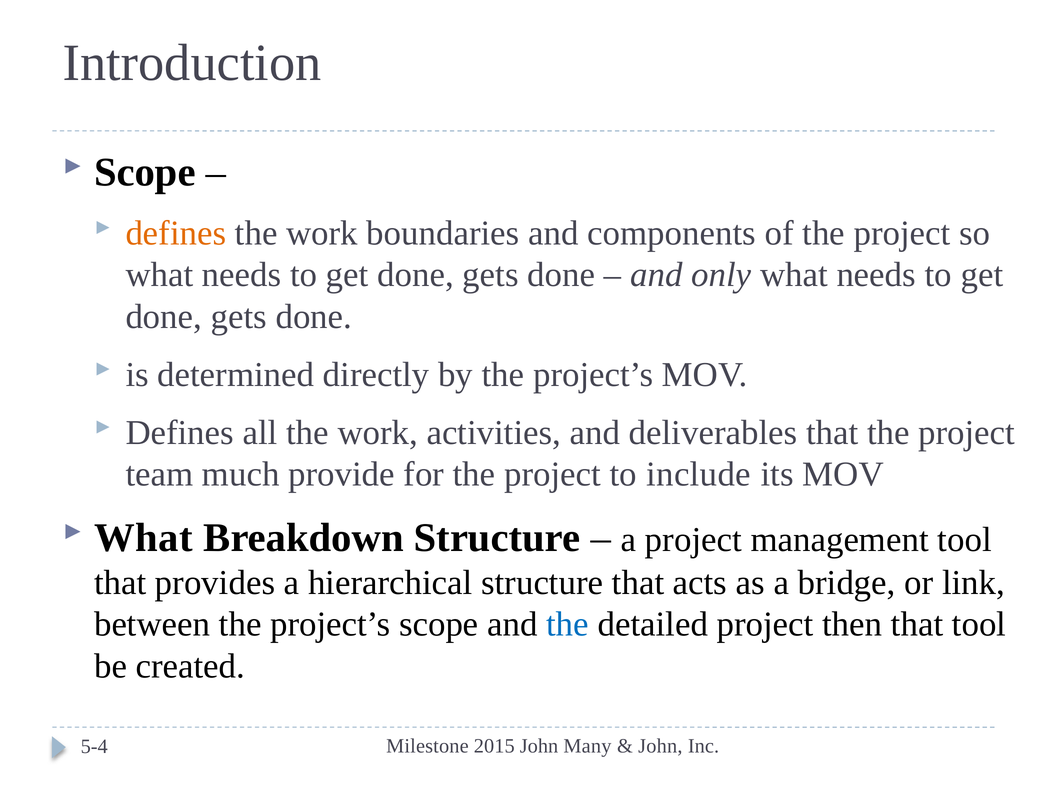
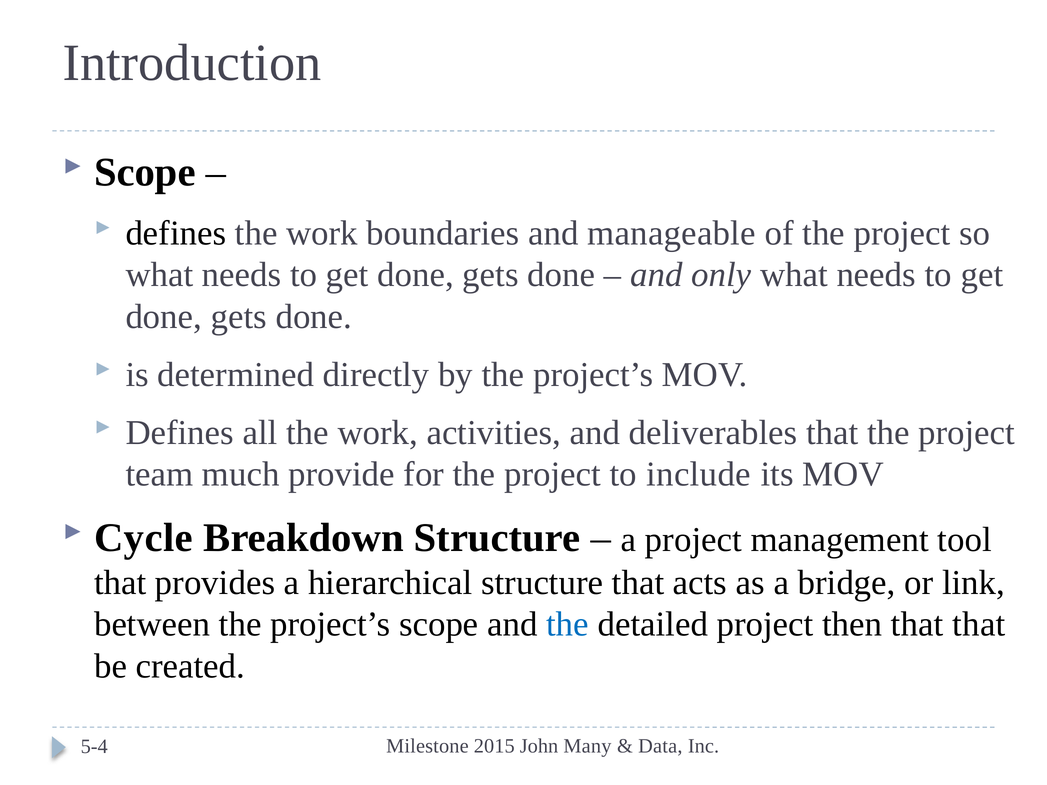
defines at (176, 233) colour: orange -> black
components: components -> manageable
What at (144, 538): What -> Cycle
that tool: tool -> that
John at (660, 746): John -> Data
